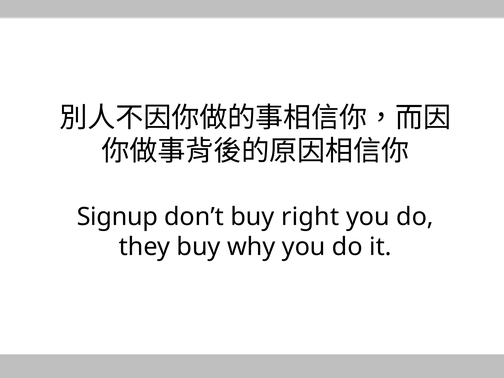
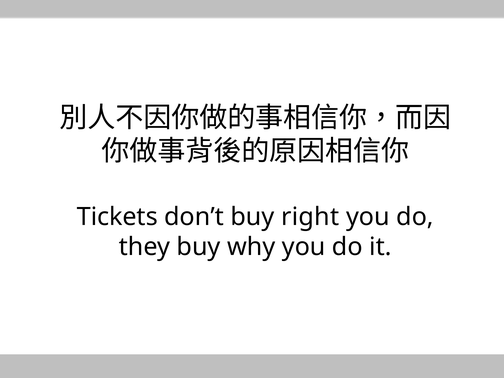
Signup: Signup -> Tickets
